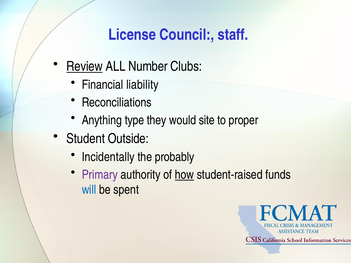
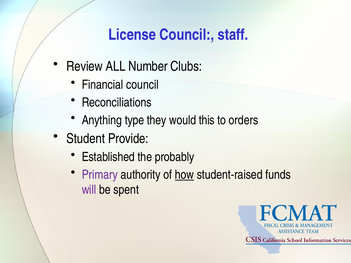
Review underline: present -> none
Financial liability: liability -> council
site: site -> this
proper: proper -> orders
Outside: Outside -> Provide
Incidentally: Incidentally -> Established
will colour: blue -> purple
